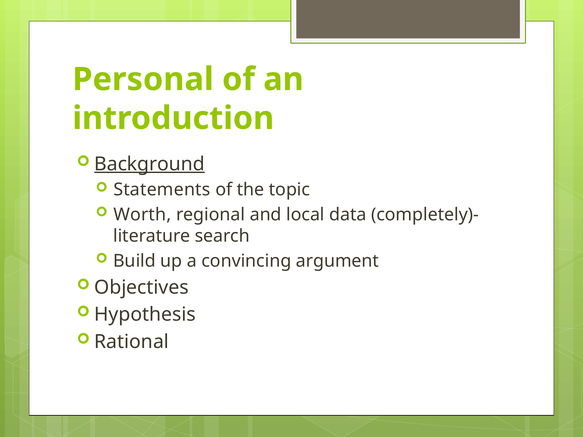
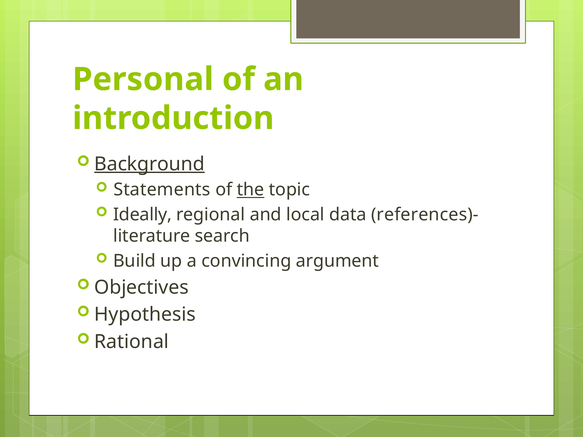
the underline: none -> present
Worth: Worth -> Ideally
completely)-: completely)- -> references)-
